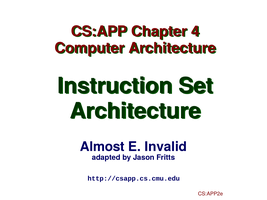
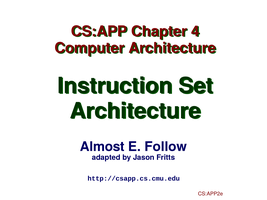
Invalid: Invalid -> Follow
